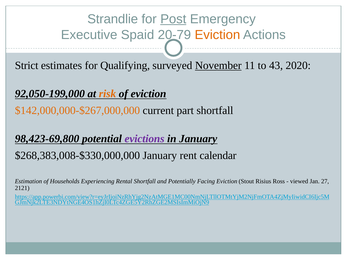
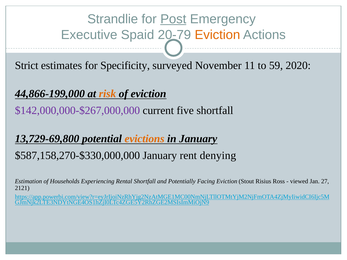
Qualifying: Qualifying -> Specificity
November underline: present -> none
43: 43 -> 59
92,050-199,000: 92,050-199,000 -> 44,866-199,000
$142,000,000-$267,000,000 colour: orange -> purple
part: part -> five
98,423-69,800: 98,423-69,800 -> 13,729-69,800
evictions colour: purple -> orange
$268,383,008-$330,000,000: $268,383,008-$330,000,000 -> $587,158,270-$330,000,000
calendar: calendar -> denying
